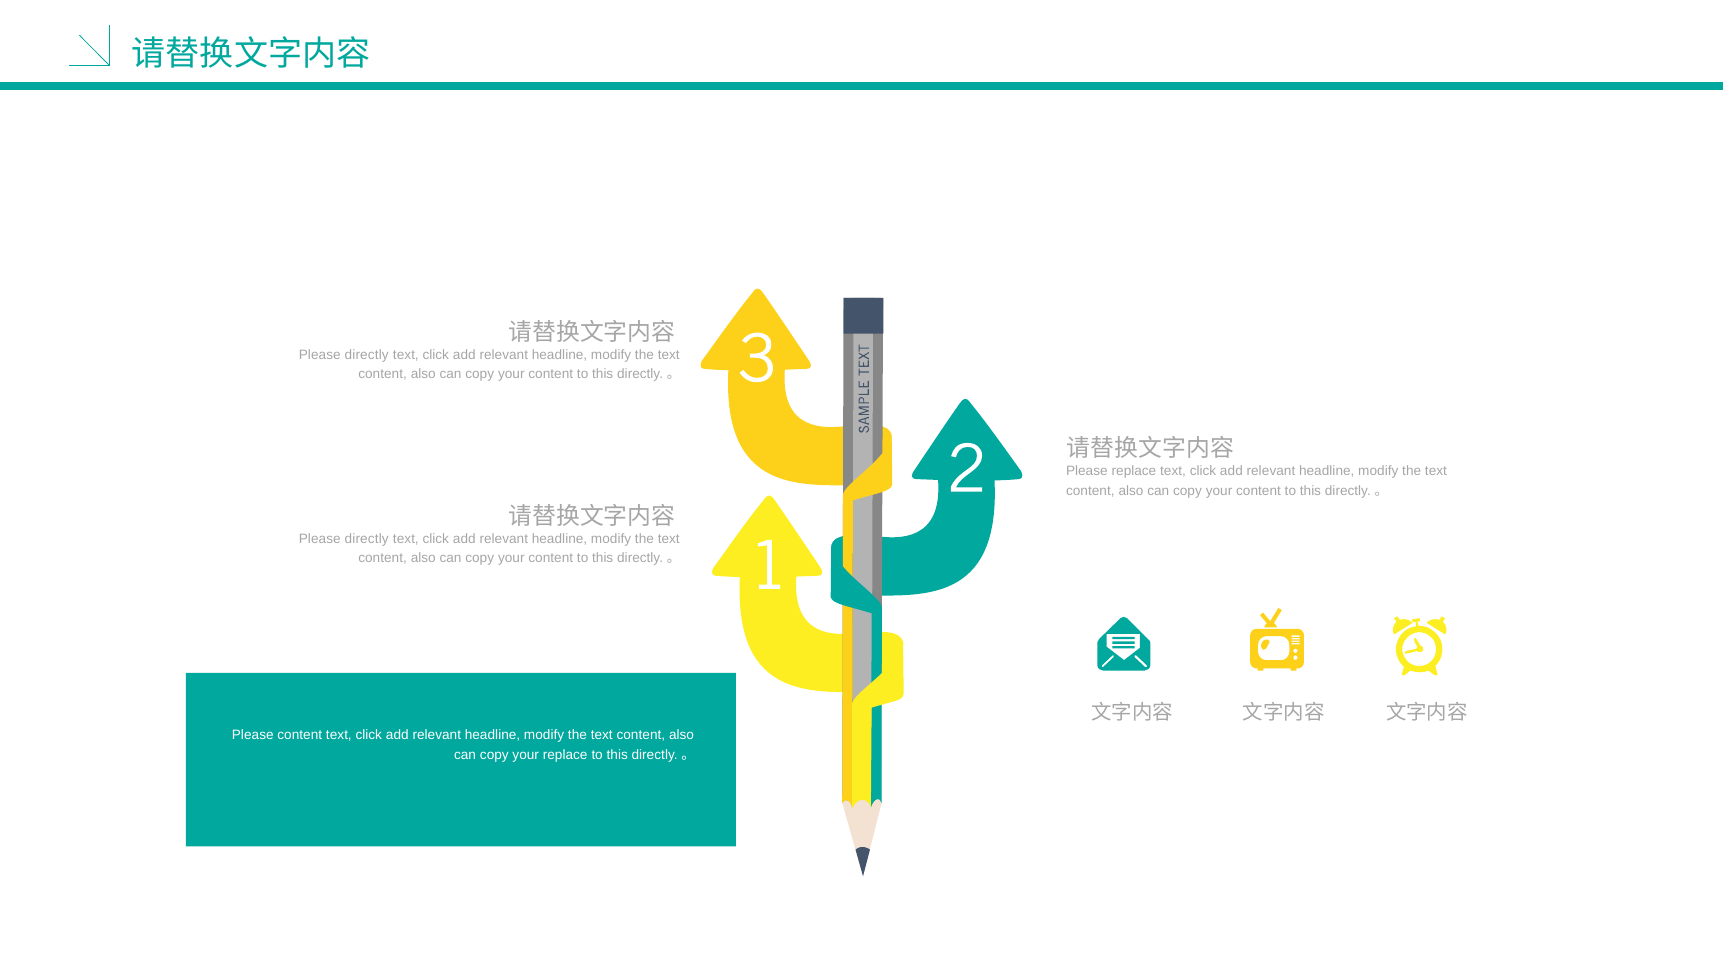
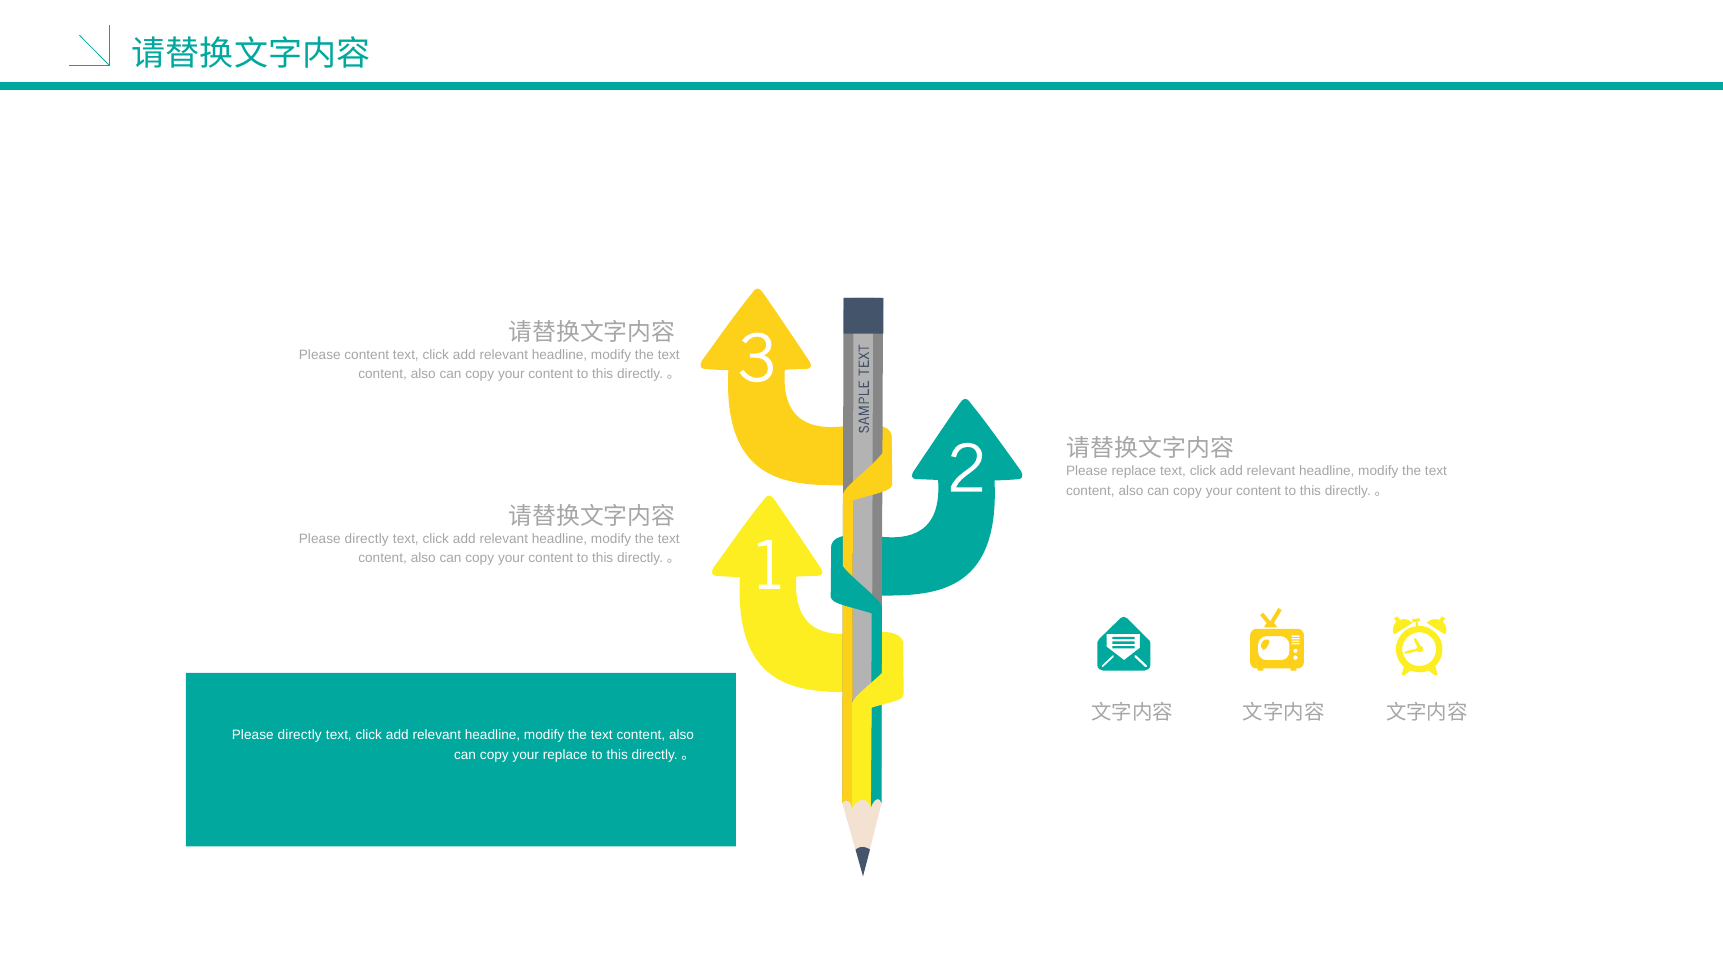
directly at (367, 355): directly -> content
content at (300, 735): content -> directly
